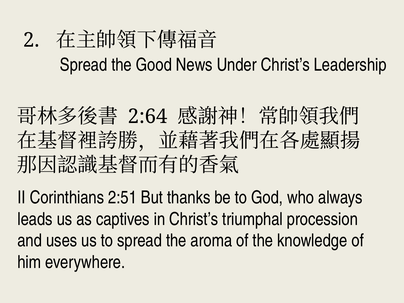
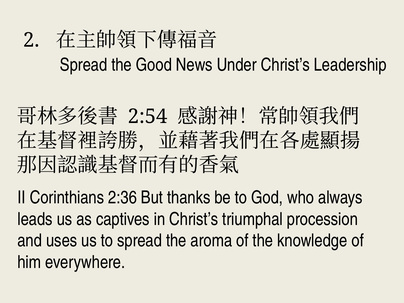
2:64: 2:64 -> 2:54
2:51: 2:51 -> 2:36
